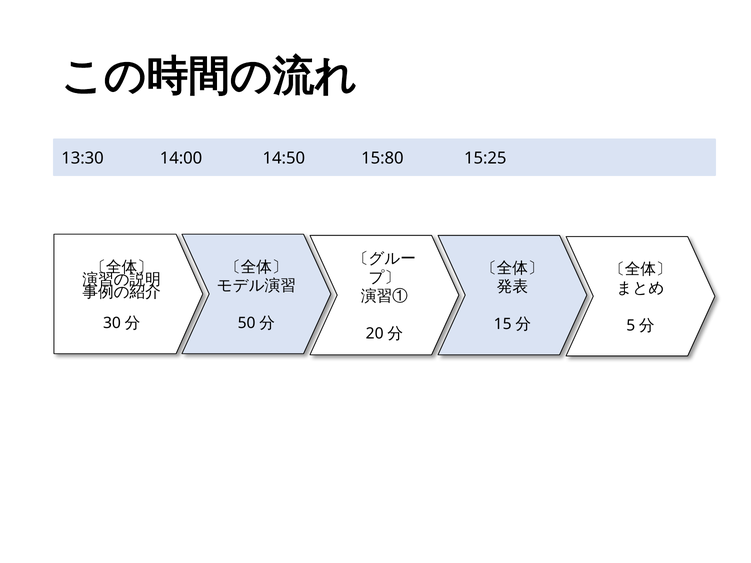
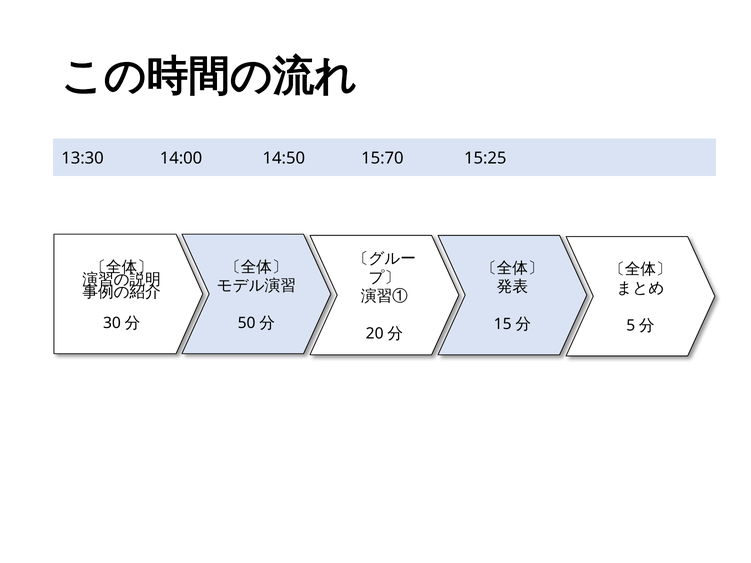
15:80: 15:80 -> 15:70
